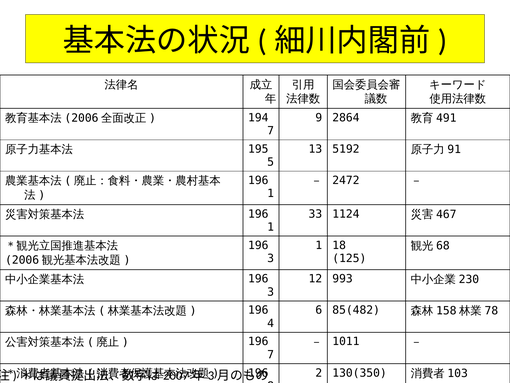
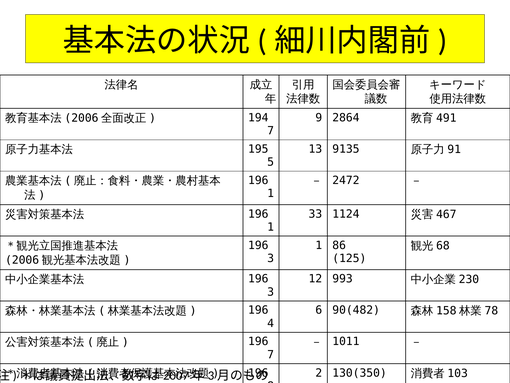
5192: 5192 -> 9135
18: 18 -> 86
85(482: 85(482 -> 90(482
